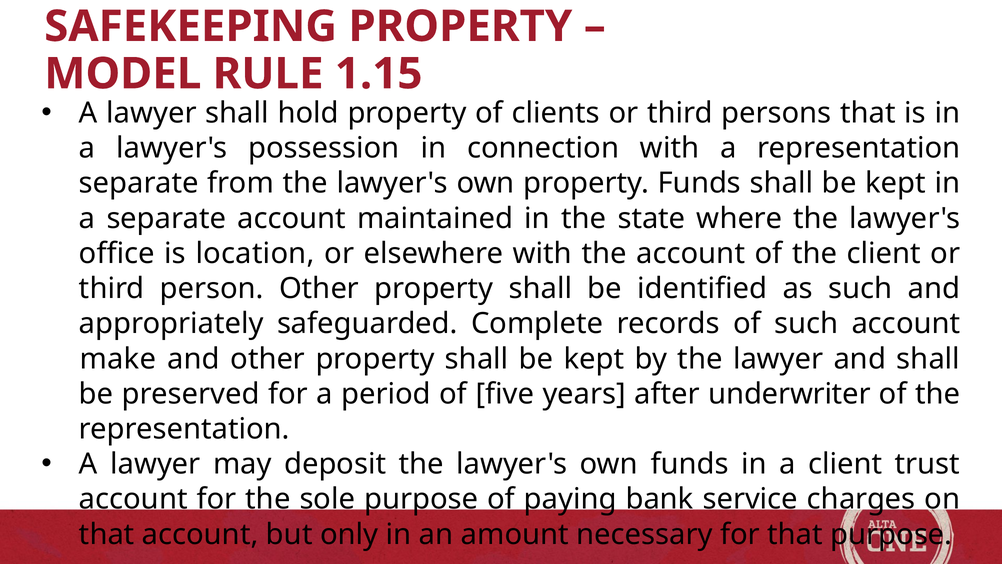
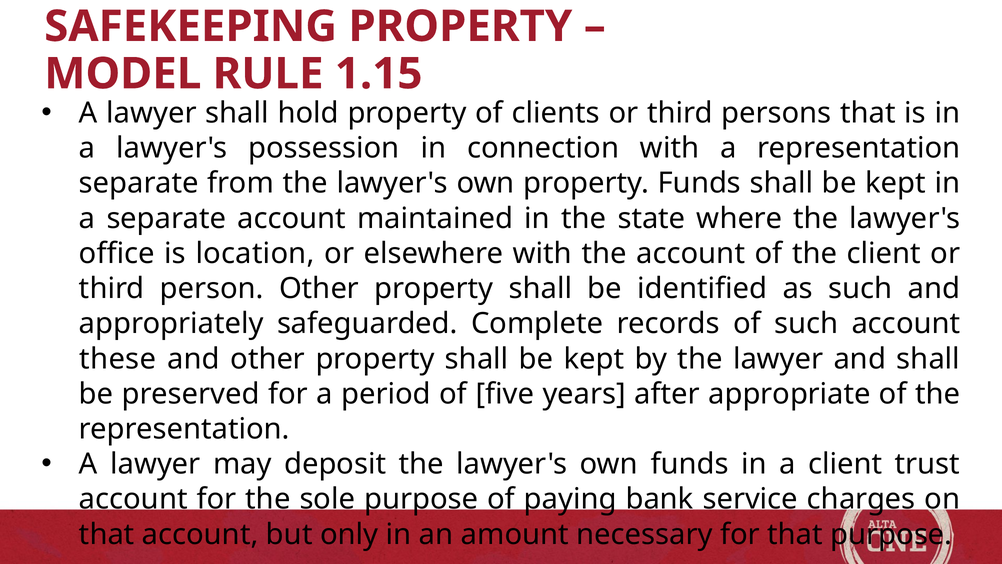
make: make -> these
underwriter: underwriter -> appropriate
